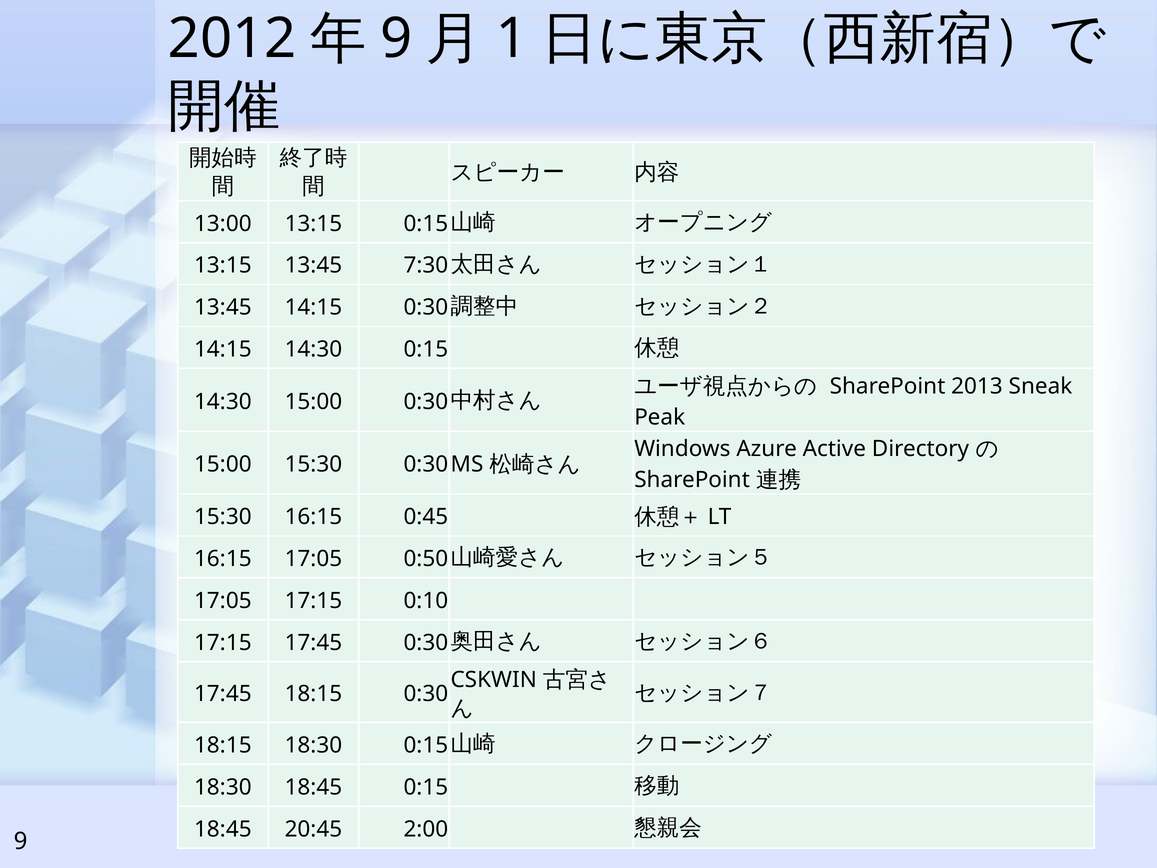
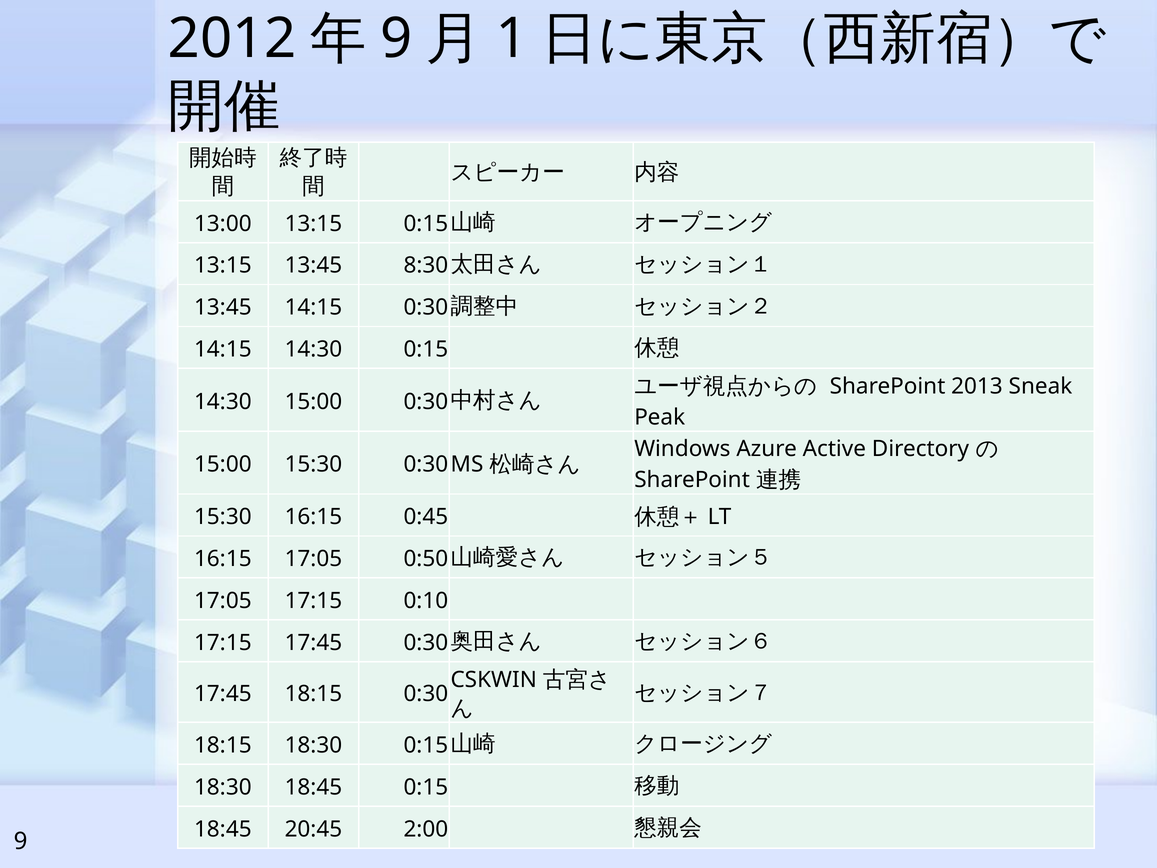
7:30: 7:30 -> 8:30
